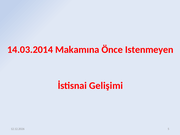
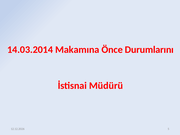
Istenmeyen: Istenmeyen -> Durumlarını
Gelişimi: Gelişimi -> Müdürü
